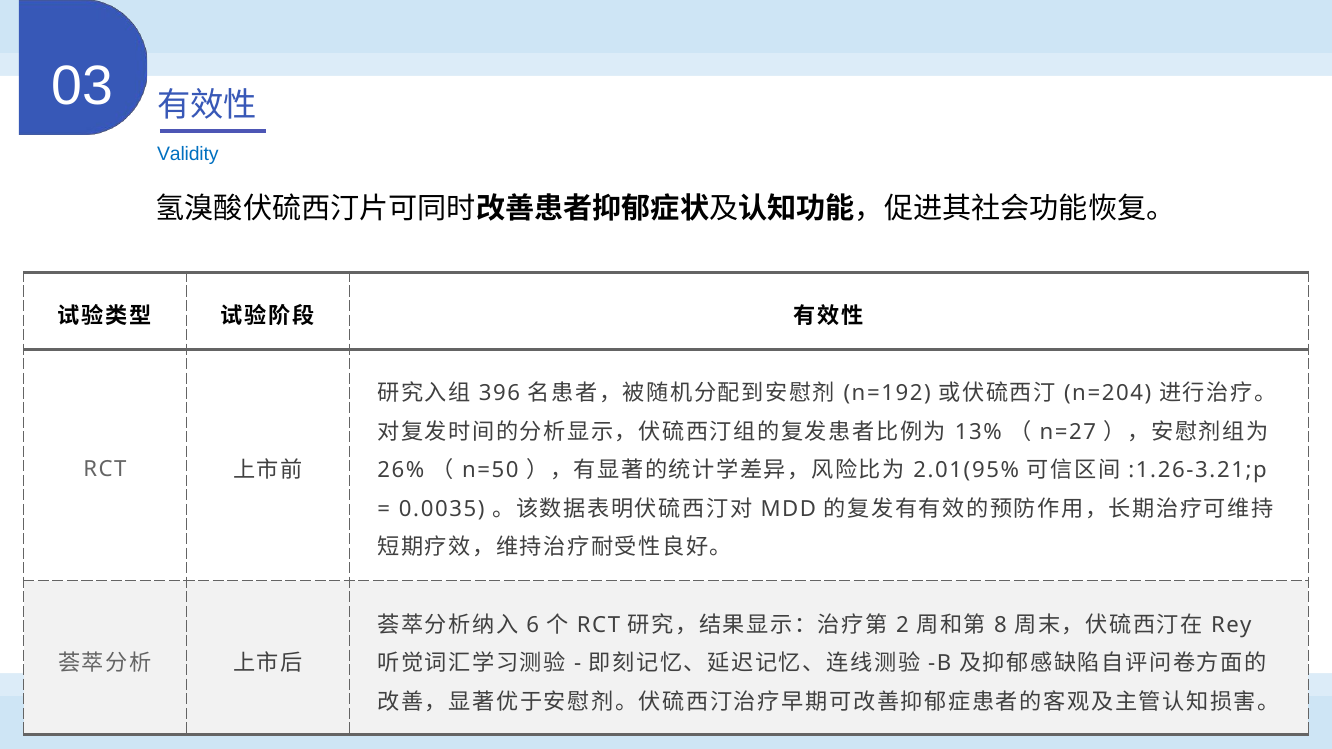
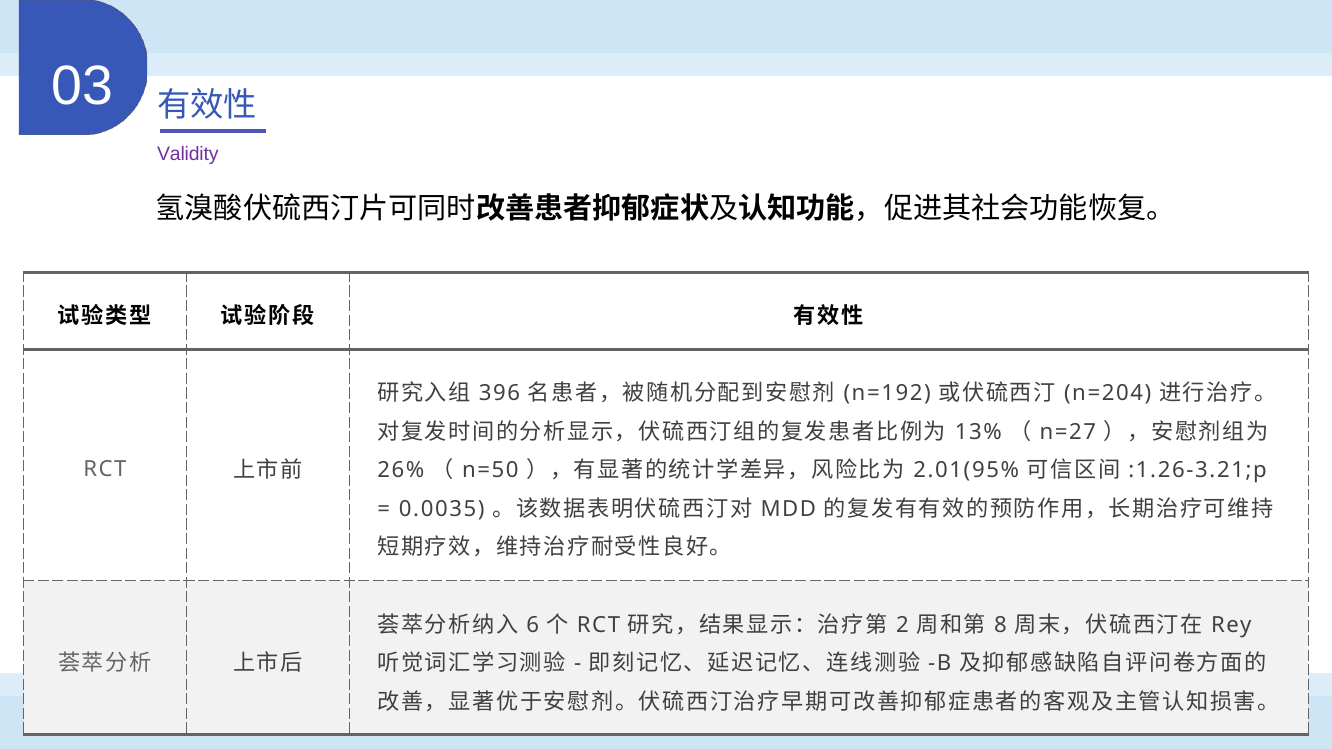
Validity colour: blue -> purple
